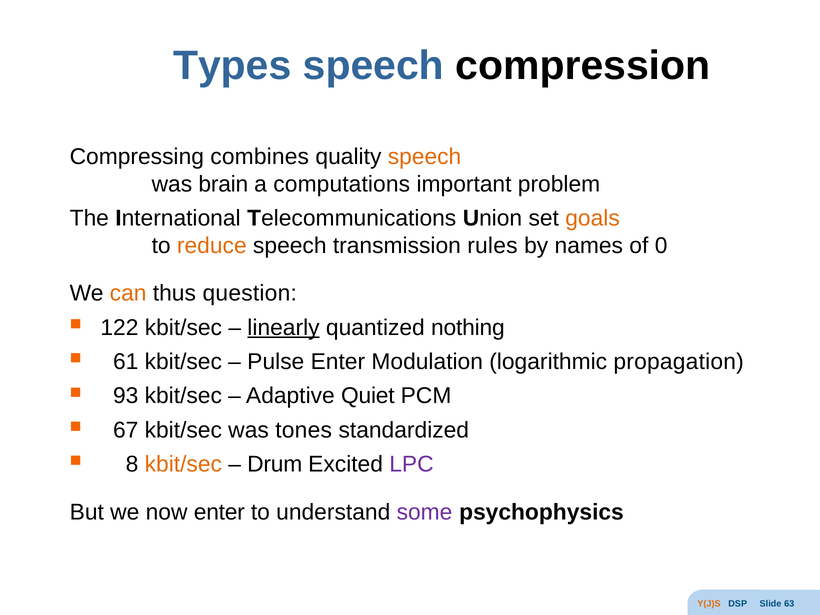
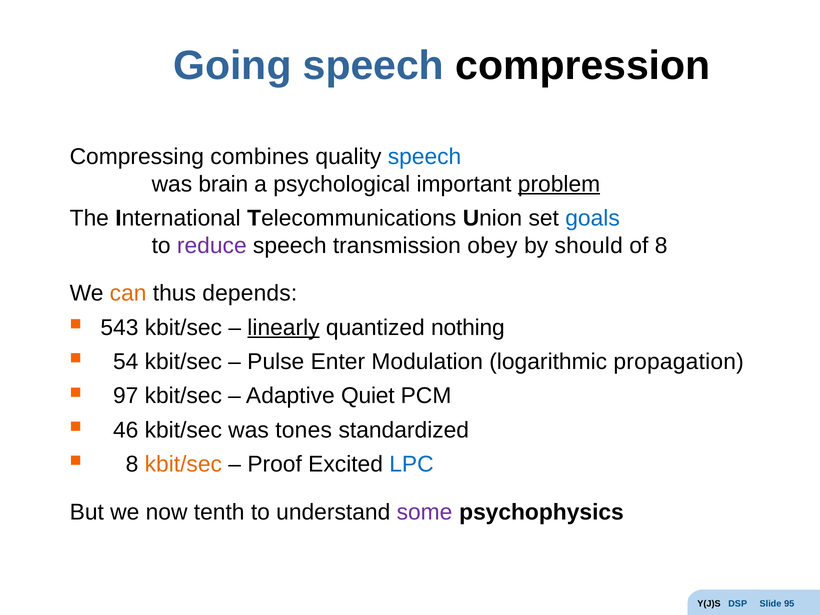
Types: Types -> Going
speech at (425, 157) colour: orange -> blue
computations: computations -> psychological
problem underline: none -> present
goals colour: orange -> blue
reduce colour: orange -> purple
rules: rules -> obey
names: names -> should
of 0: 0 -> 8
question: question -> depends
122: 122 -> 543
61: 61 -> 54
93: 93 -> 97
67: 67 -> 46
Drum: Drum -> Proof
LPC colour: purple -> blue
now enter: enter -> tenth
Y(J)S colour: orange -> black
63: 63 -> 95
